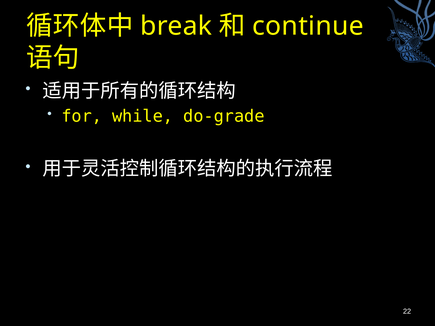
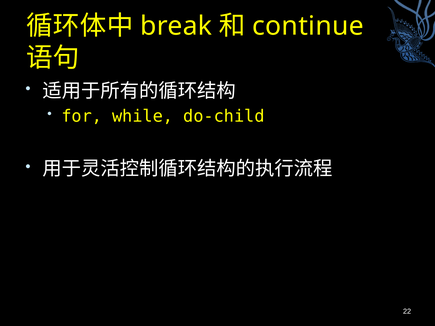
do-grade: do-grade -> do-child
